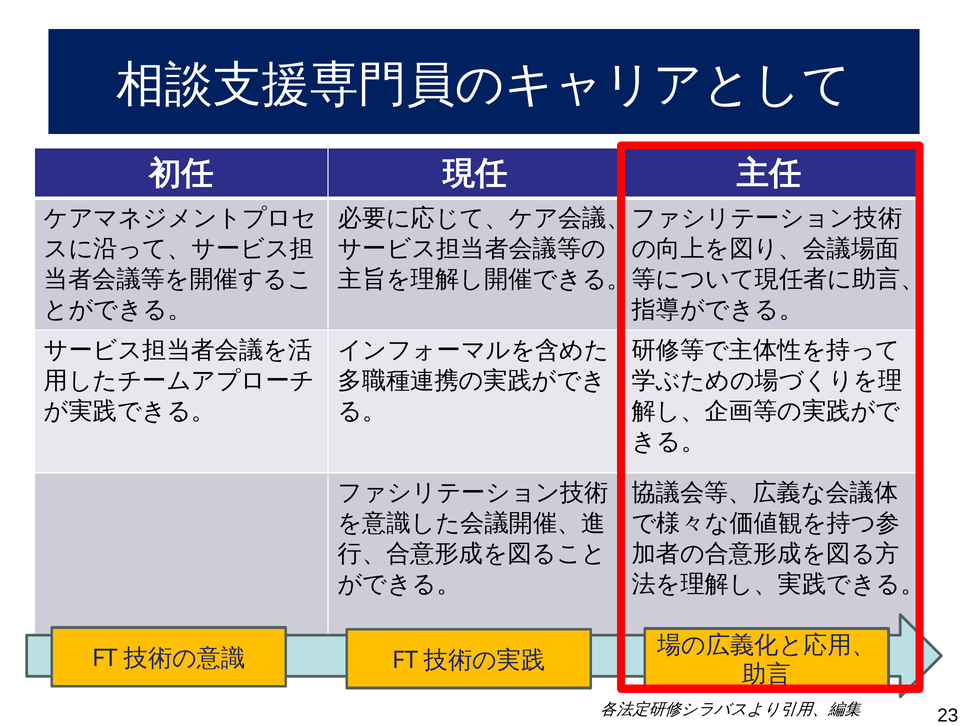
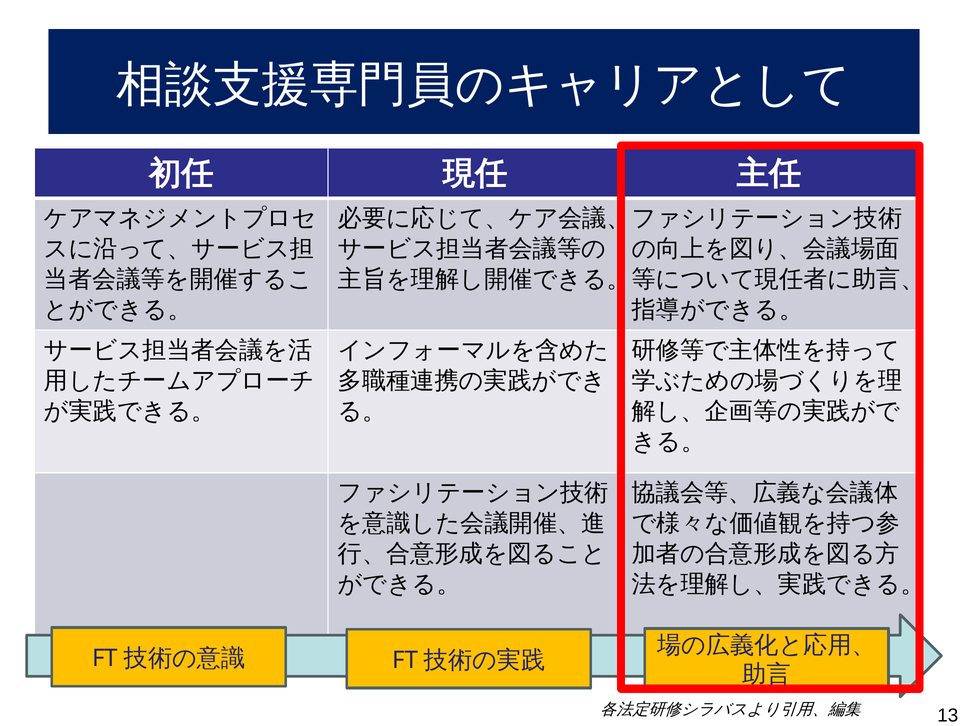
23: 23 -> 13
